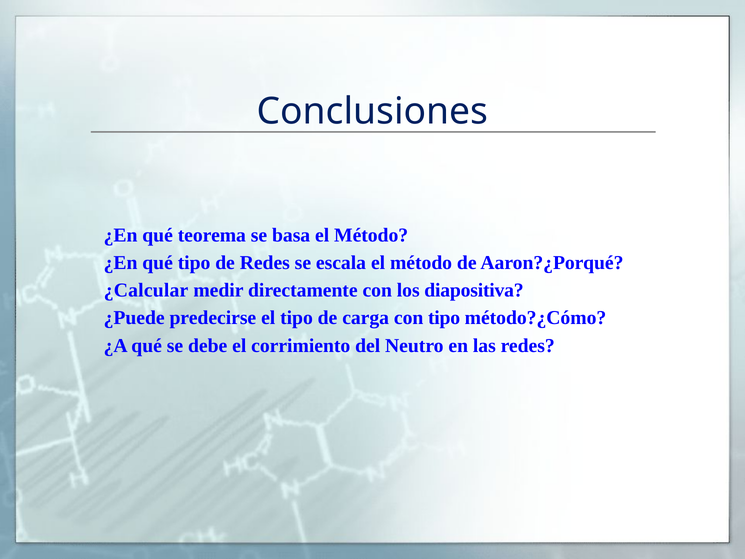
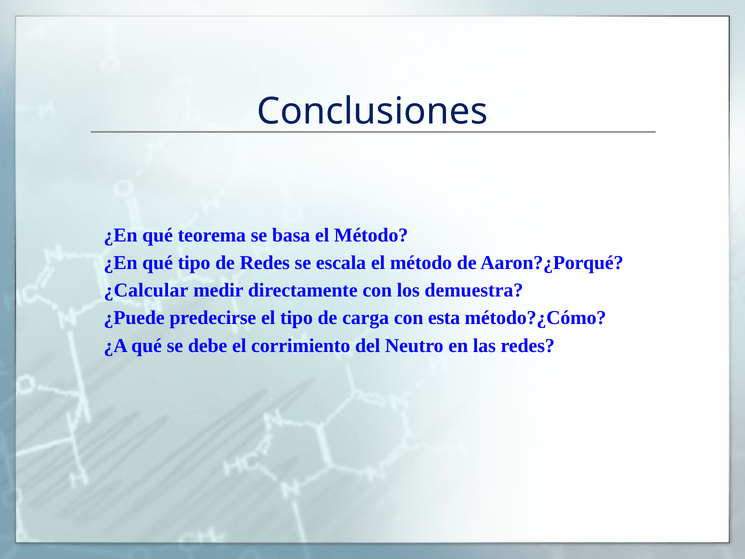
diapositiva: diapositiva -> demuestra
con tipo: tipo -> esta
